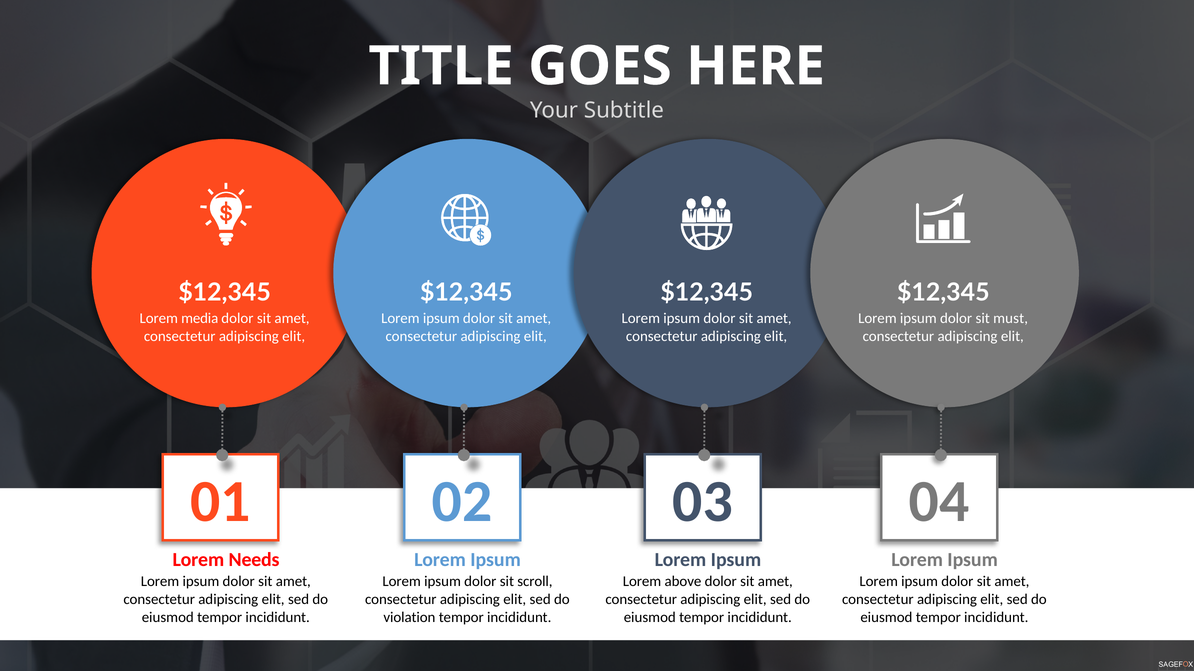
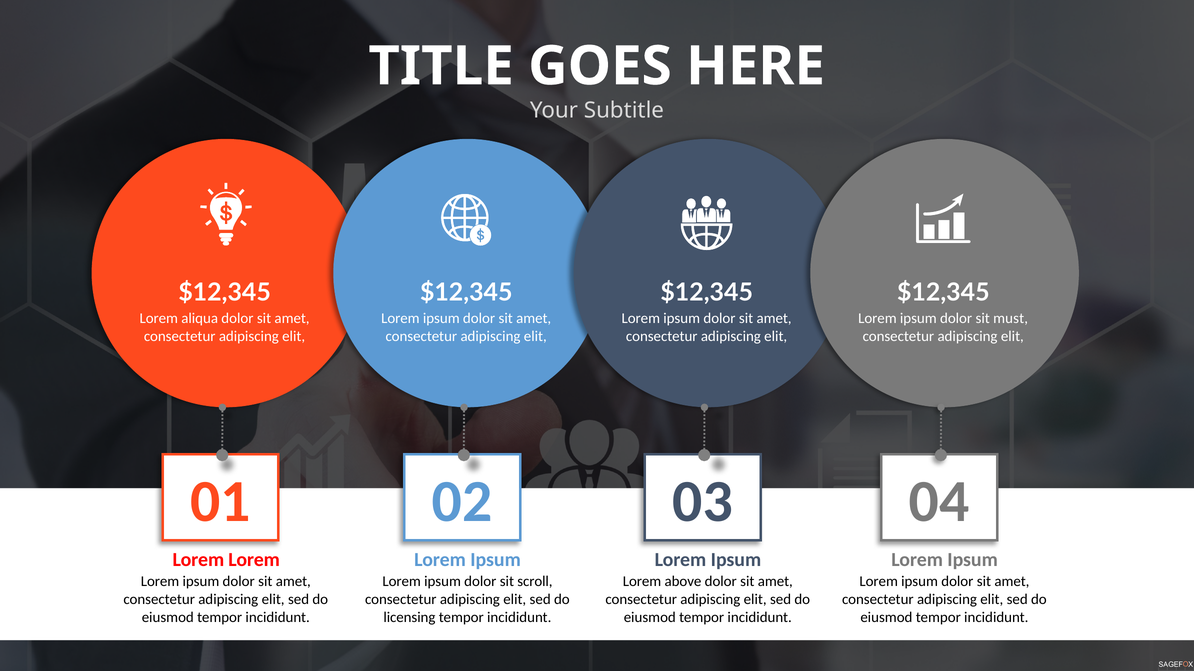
media: media -> aliqua
Needs at (254, 560): Needs -> Lorem
violation: violation -> licensing
